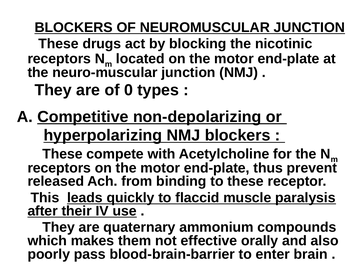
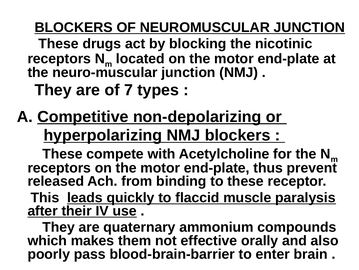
0: 0 -> 7
